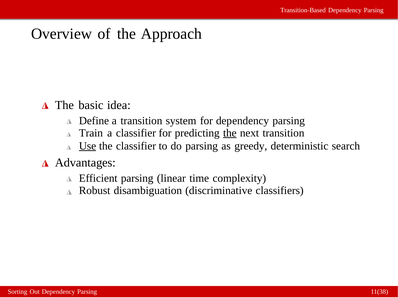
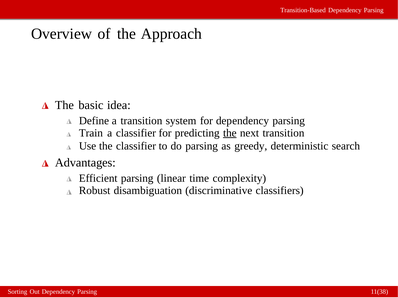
Use underline: present -> none
